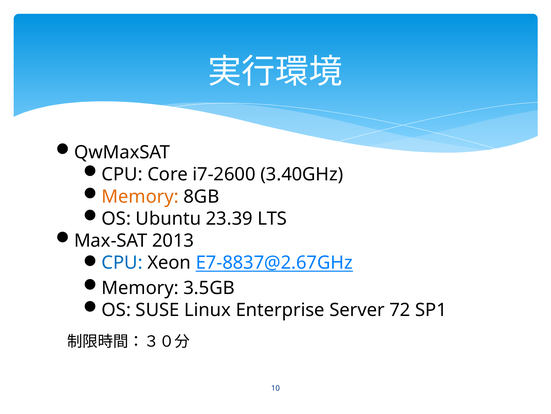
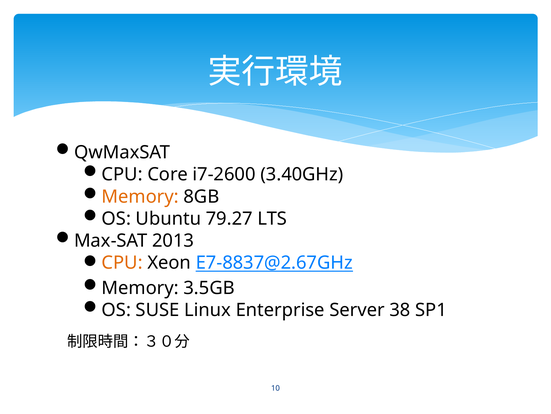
23.39: 23.39 -> 79.27
CPU at (122, 262) colour: blue -> orange
72: 72 -> 38
